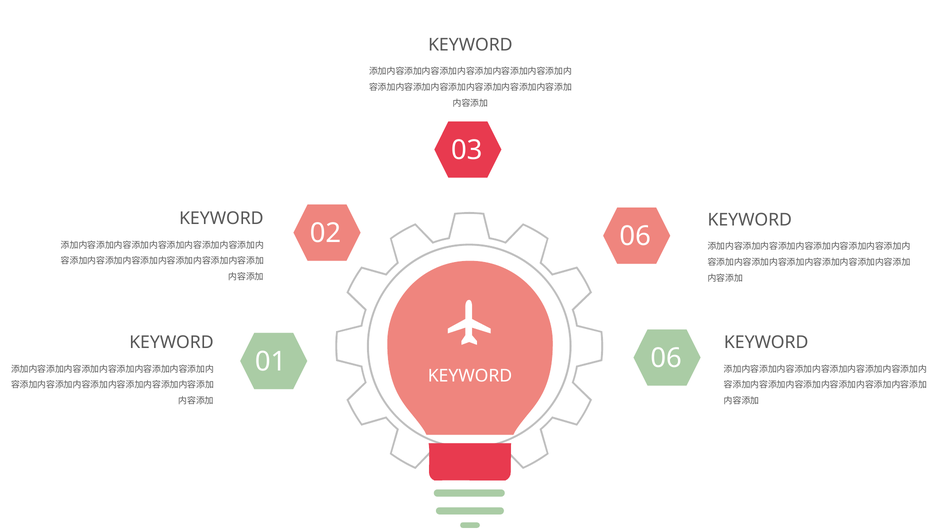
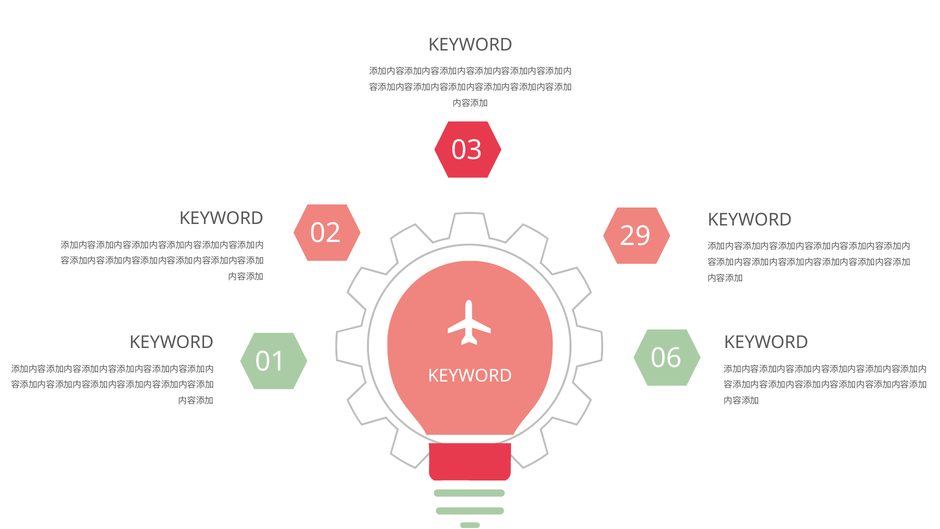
02 06: 06 -> 29
